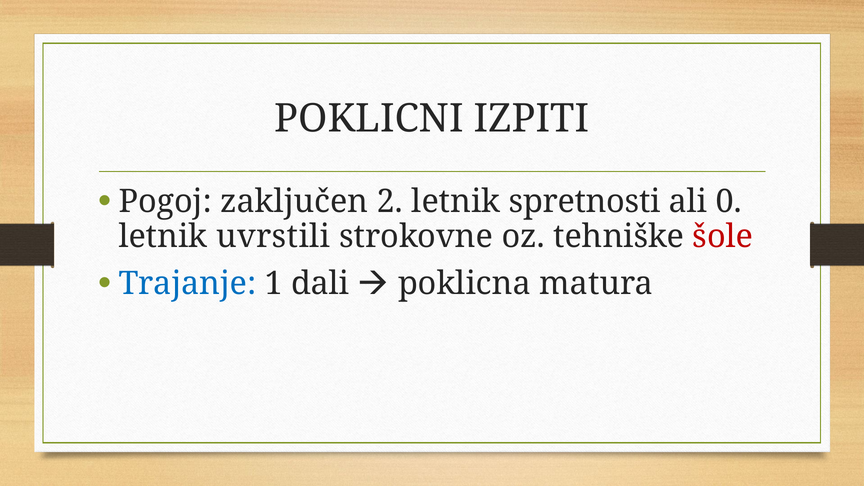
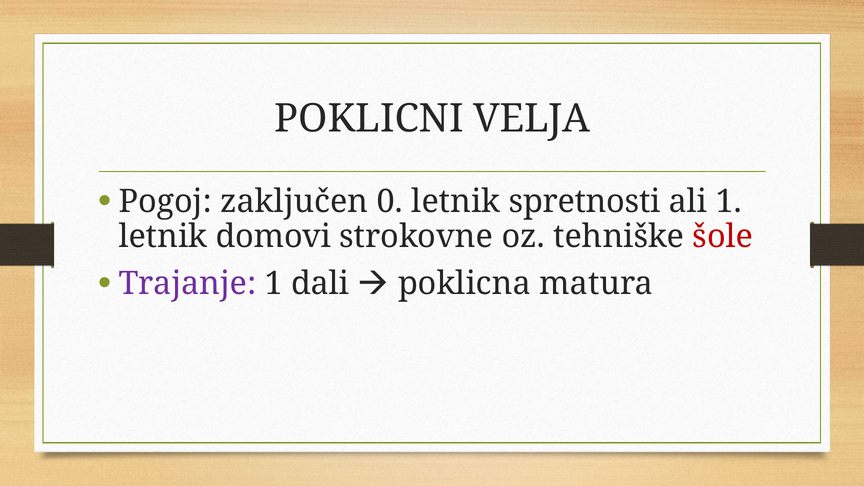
IZPITI: IZPITI -> VELJA
2: 2 -> 0
ali 0: 0 -> 1
uvrstili: uvrstili -> domovi
Trajanje colour: blue -> purple
